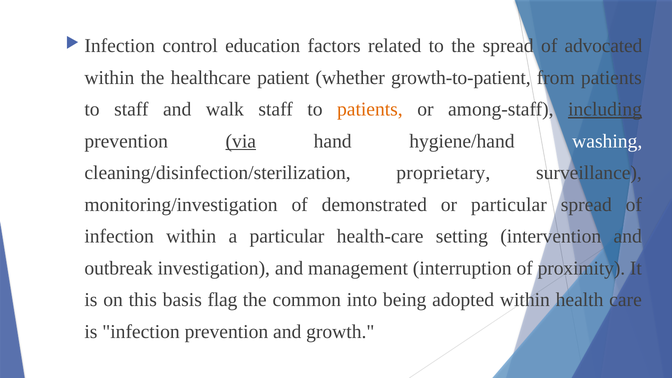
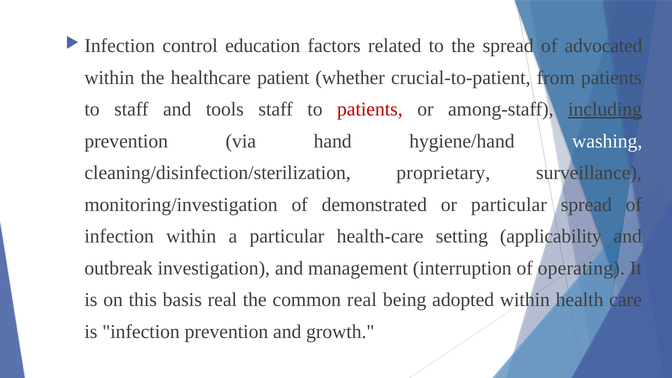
growth-to-patient: growth-to-patient -> crucial-to-patient
walk: walk -> tools
patients at (370, 109) colour: orange -> red
via underline: present -> none
intervention: intervention -> applicability
proximity: proximity -> operating
basis flag: flag -> real
common into: into -> real
